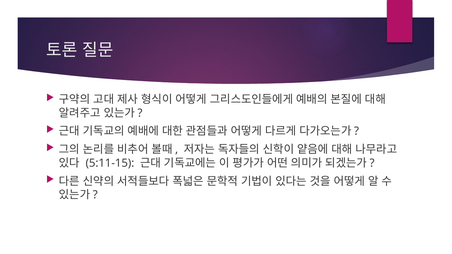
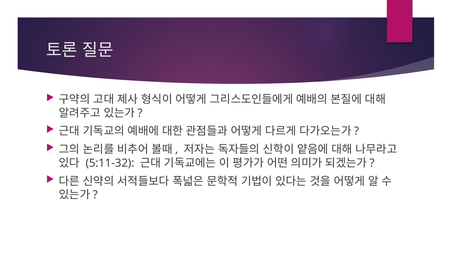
5:11-15: 5:11-15 -> 5:11-32
